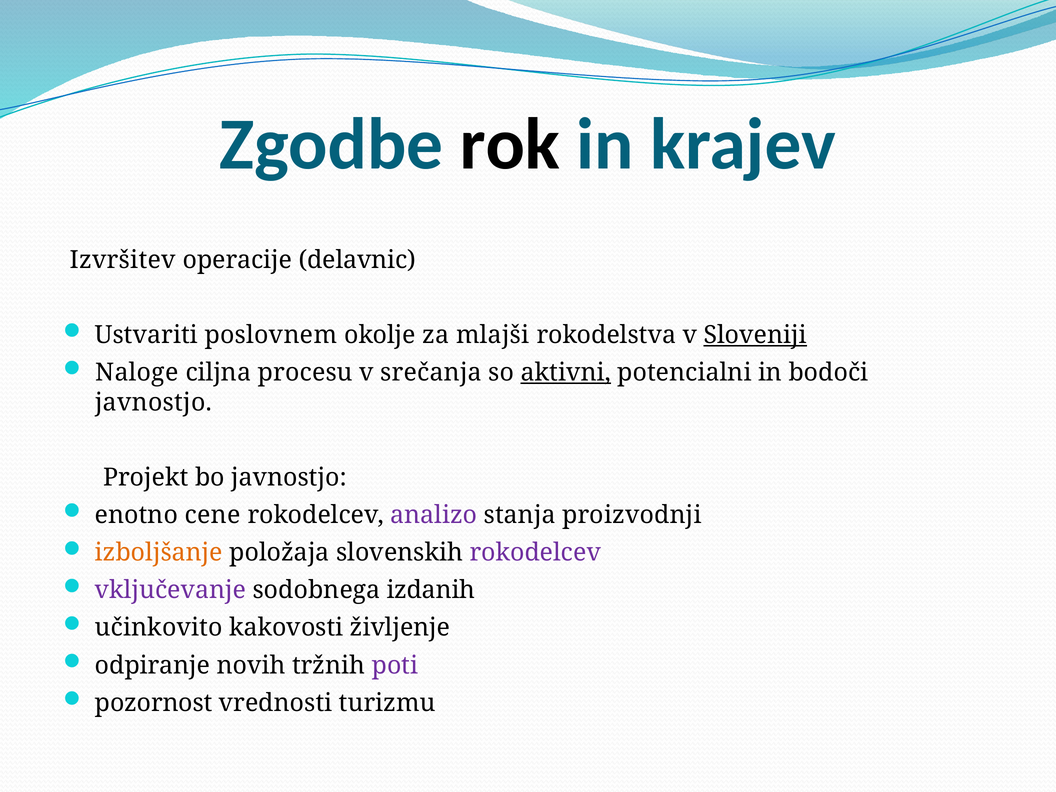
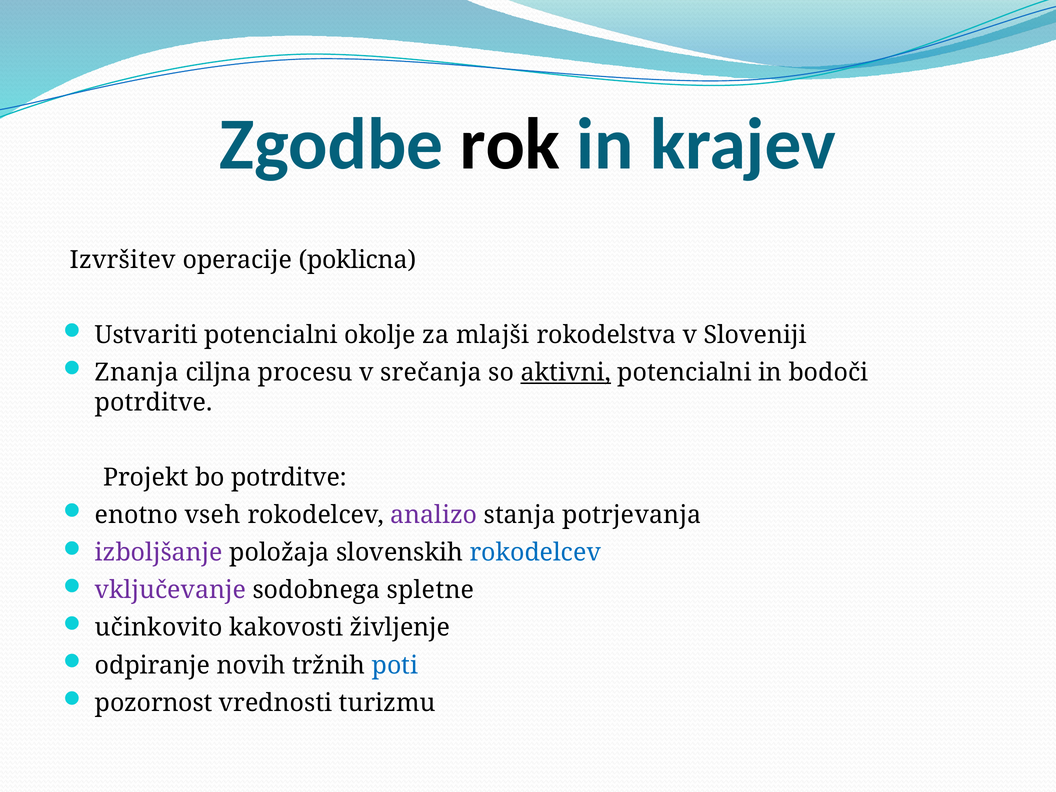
delavnic: delavnic -> poklicna
Ustvariti poslovnem: poslovnem -> potencialni
Sloveniji underline: present -> none
Naloge: Naloge -> Znanja
javnostjo at (154, 402): javnostjo -> potrditve
bo javnostjo: javnostjo -> potrditve
cene: cene -> vseh
proizvodnji: proizvodnji -> potrjevanja
izboljšanje colour: orange -> purple
rokodelcev at (535, 553) colour: purple -> blue
izdanih: izdanih -> spletne
poti colour: purple -> blue
